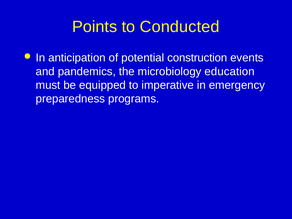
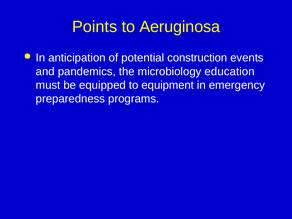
Conducted: Conducted -> Aeruginosa
imperative: imperative -> equipment
